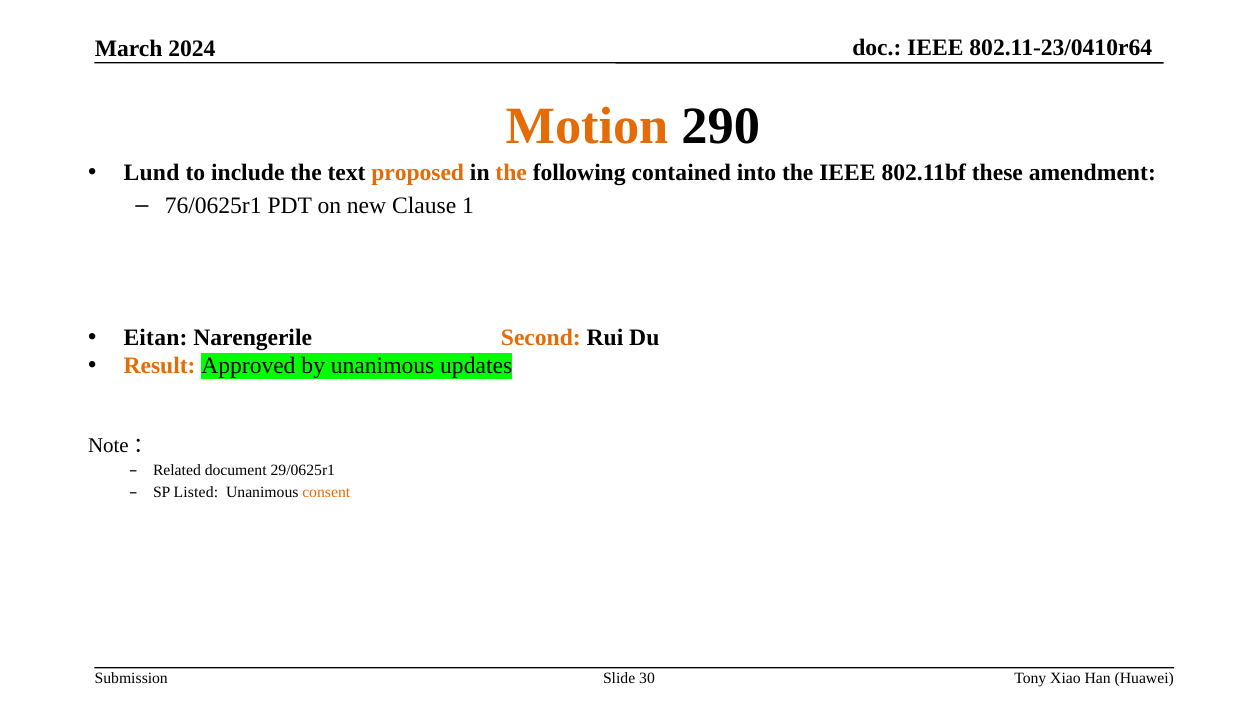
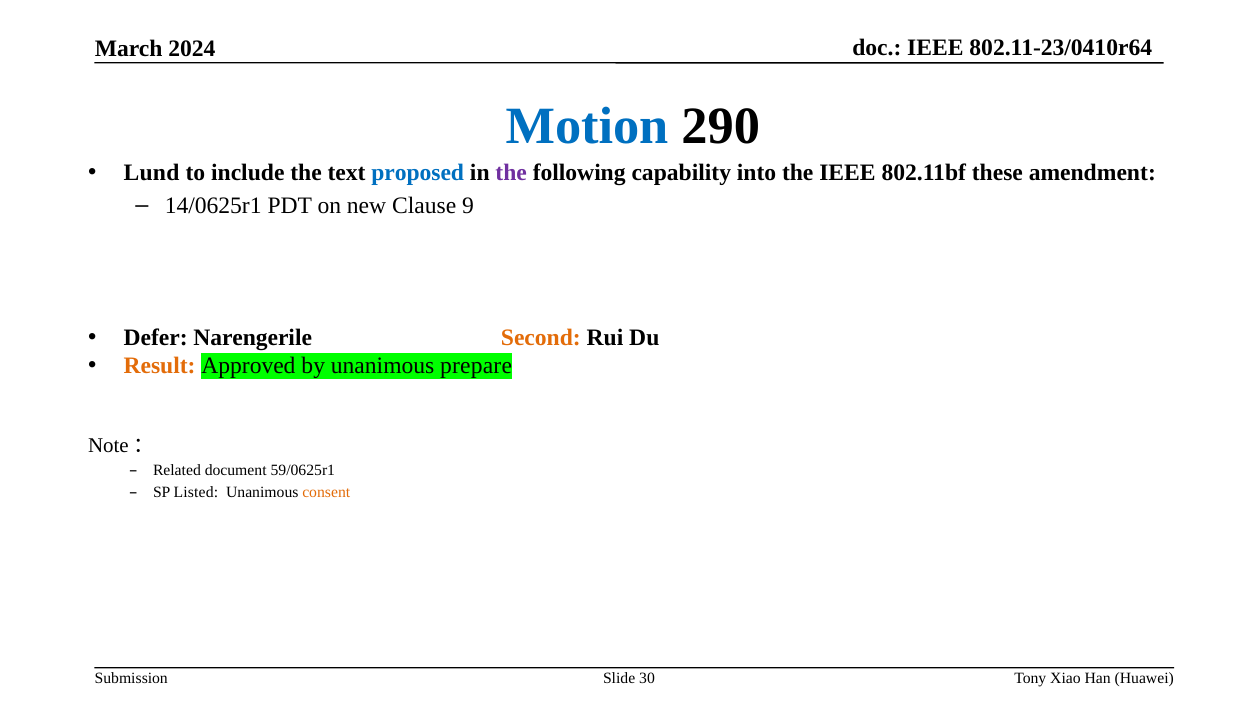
Motion colour: orange -> blue
proposed colour: orange -> blue
the at (511, 173) colour: orange -> purple
contained: contained -> capability
76/0625r1: 76/0625r1 -> 14/0625r1
1: 1 -> 9
Eitan: Eitan -> Defer
updates: updates -> prepare
29/0625r1: 29/0625r1 -> 59/0625r1
